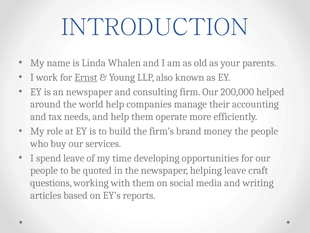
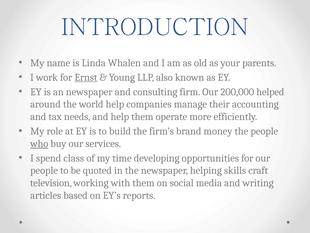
who underline: none -> present
spend leave: leave -> class
helping leave: leave -> skills
questions: questions -> television
